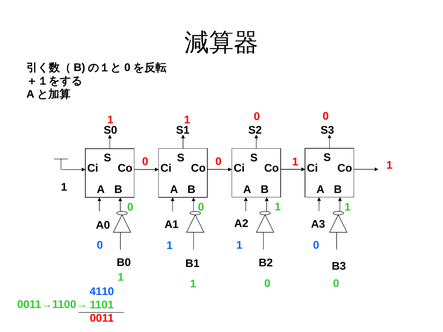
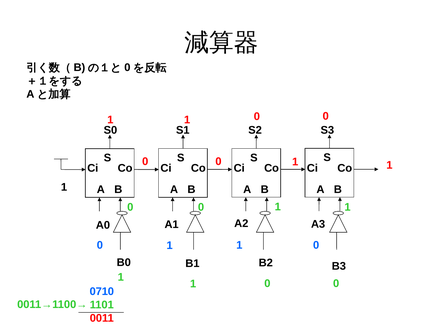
4110: 4110 -> 0710
